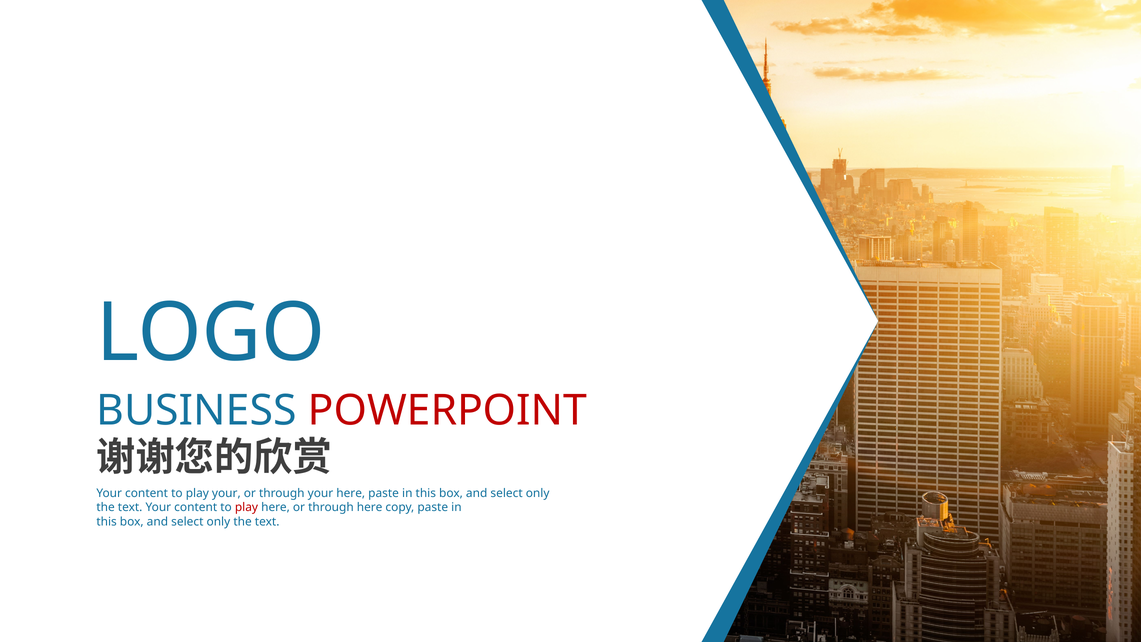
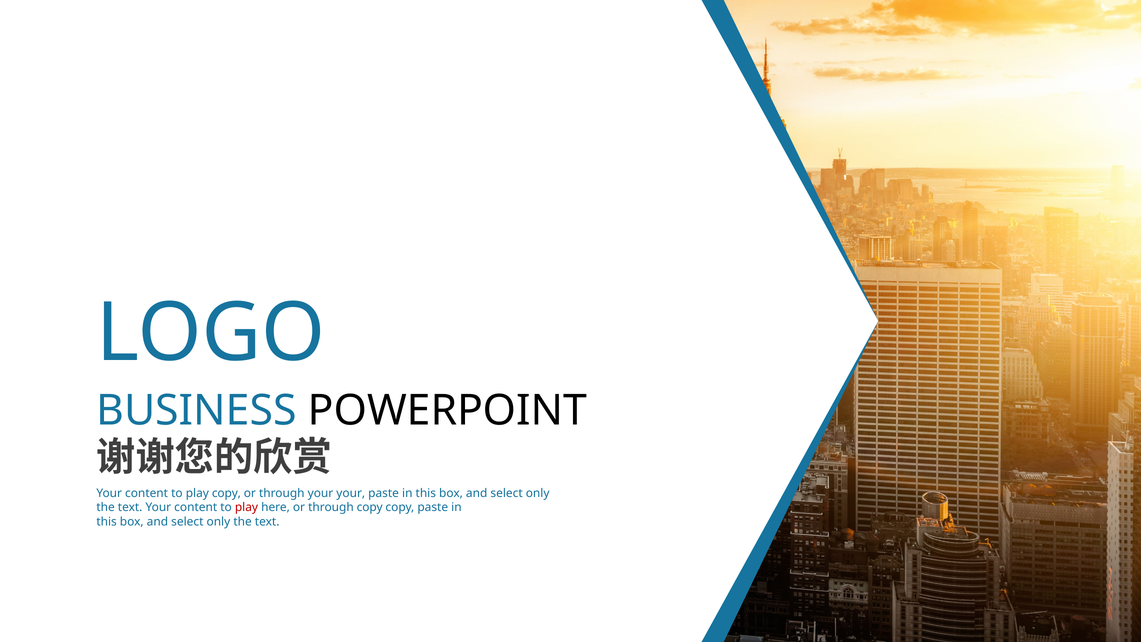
POWERPOINT colour: red -> black
play your: your -> copy
your here: here -> your
through here: here -> copy
